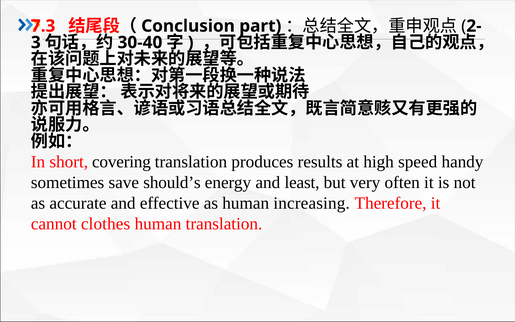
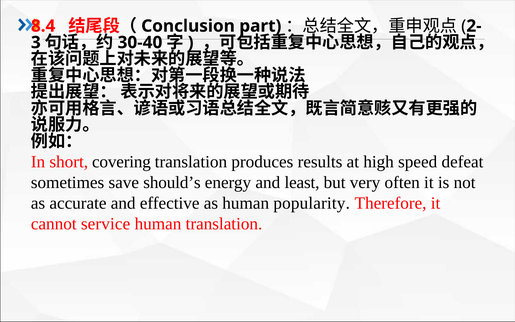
7.3: 7.3 -> 8.4
handy: handy -> defeat
increasing: increasing -> popularity
clothes: clothes -> service
